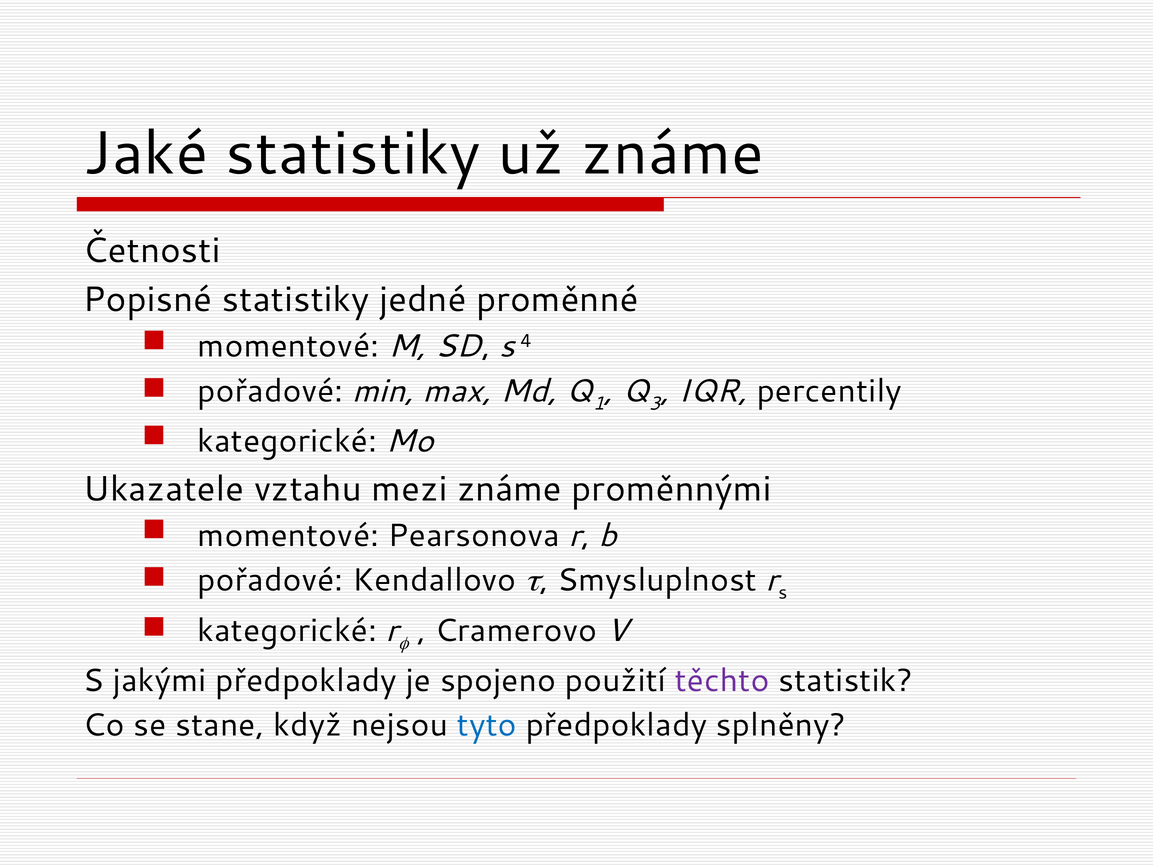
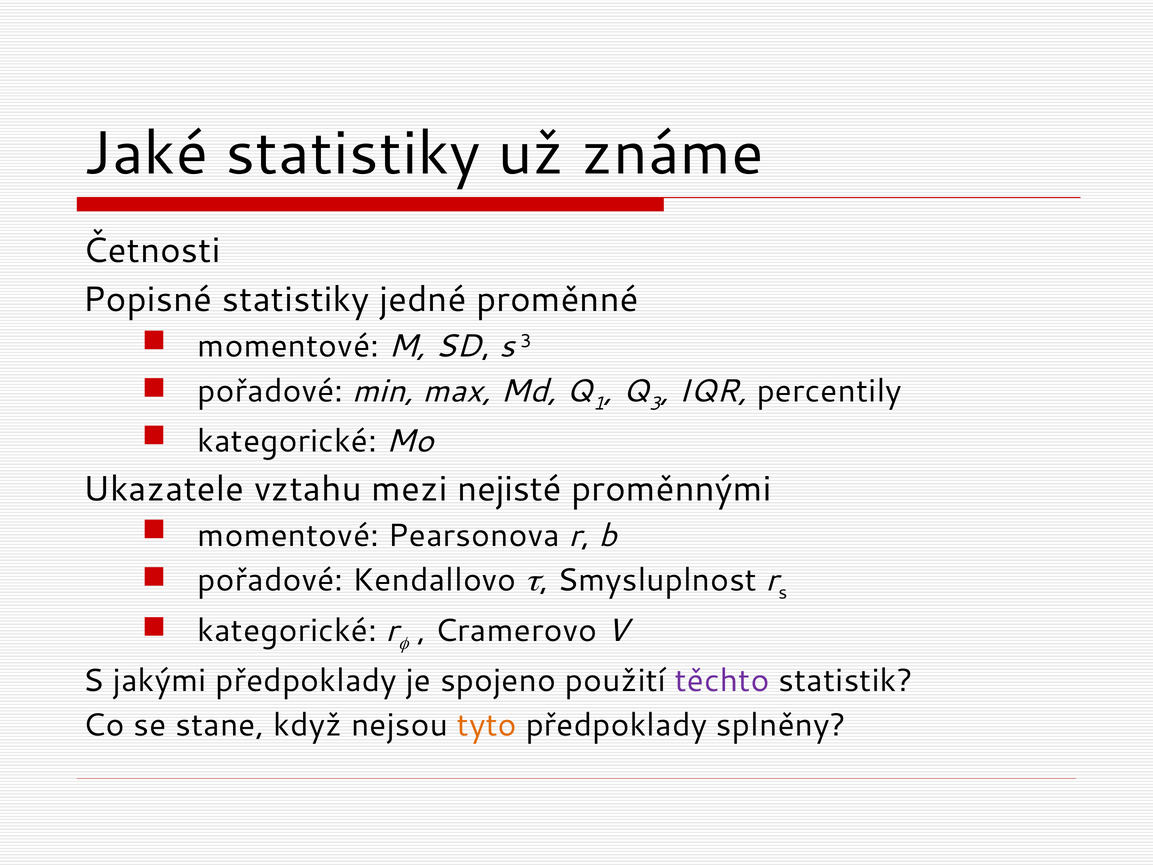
s 4: 4 -> 3
mezi známe: známe -> nejisté
tyto colour: blue -> orange
